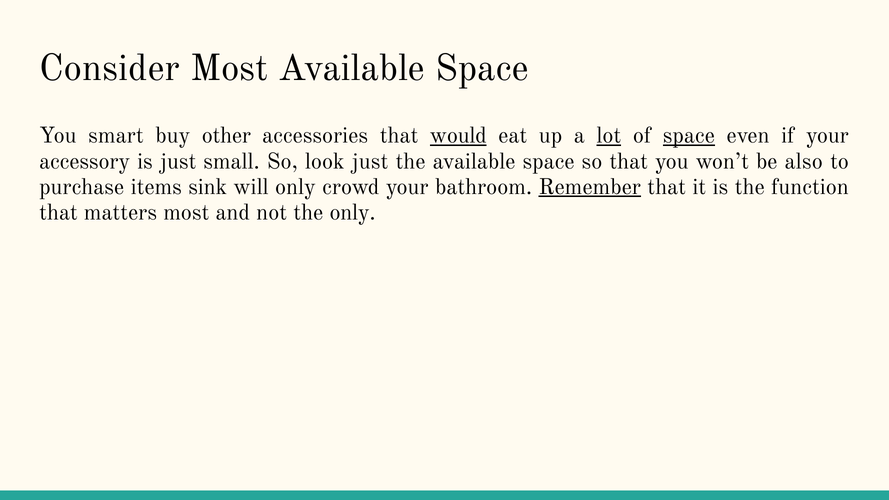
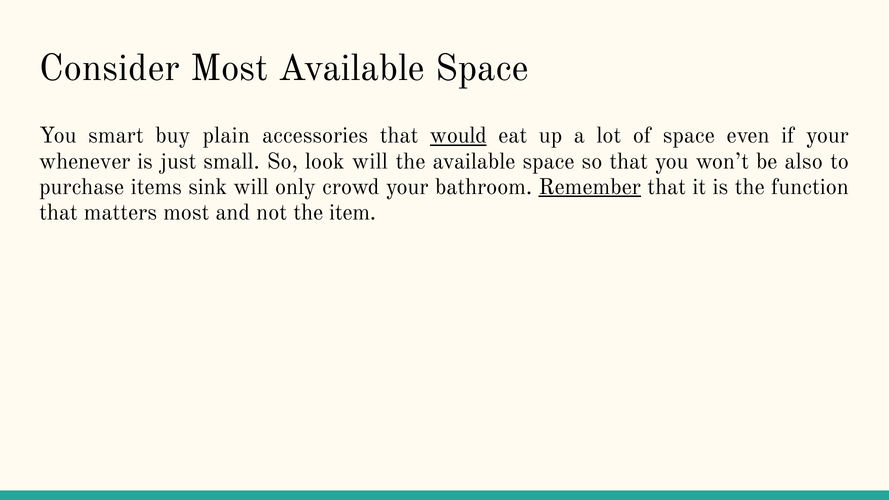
other: other -> plain
lot underline: present -> none
space at (689, 136) underline: present -> none
accessory: accessory -> whenever
look just: just -> will
the only: only -> item
